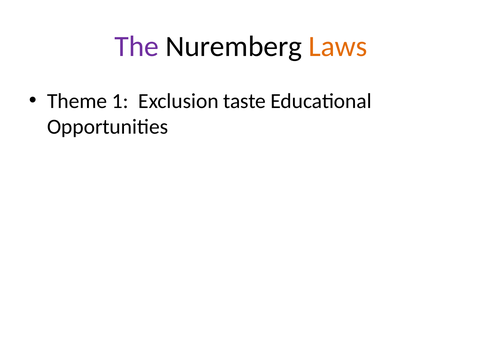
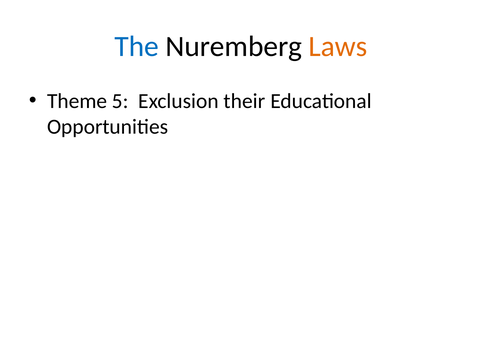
The colour: purple -> blue
1: 1 -> 5
taste: taste -> their
